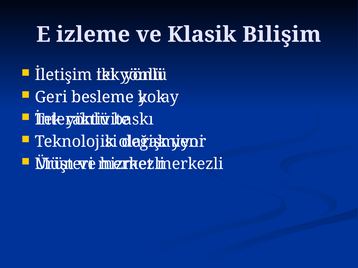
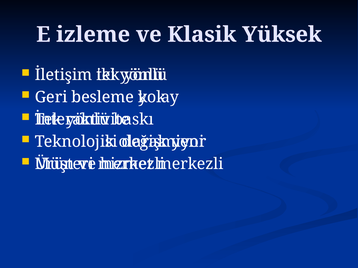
Bilişim: Bilişim -> Yüksek
